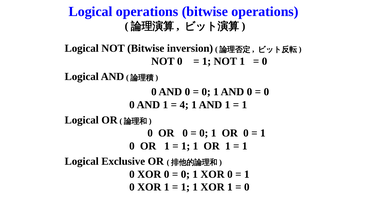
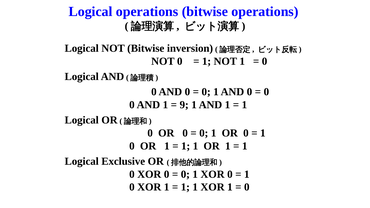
4: 4 -> 9
